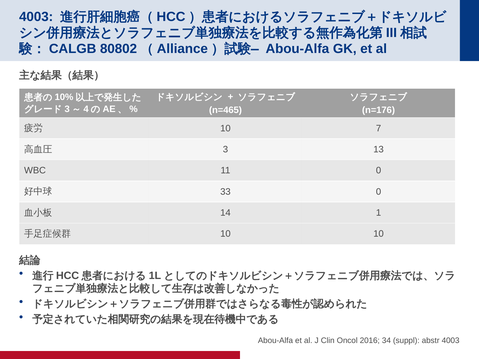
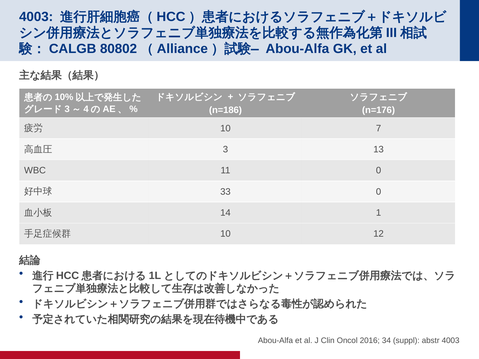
n=465: n=465 -> n=186
10 10: 10 -> 12
